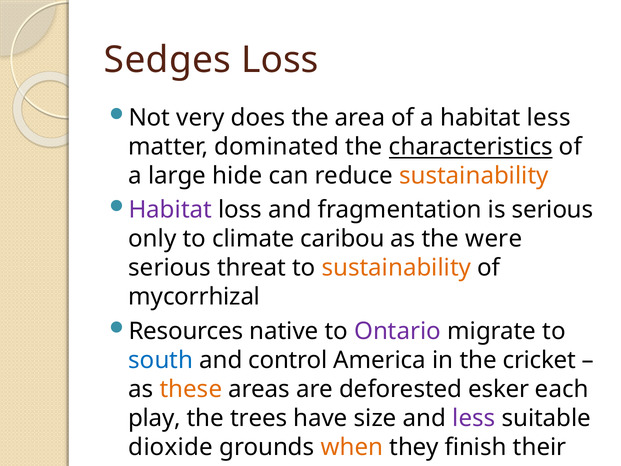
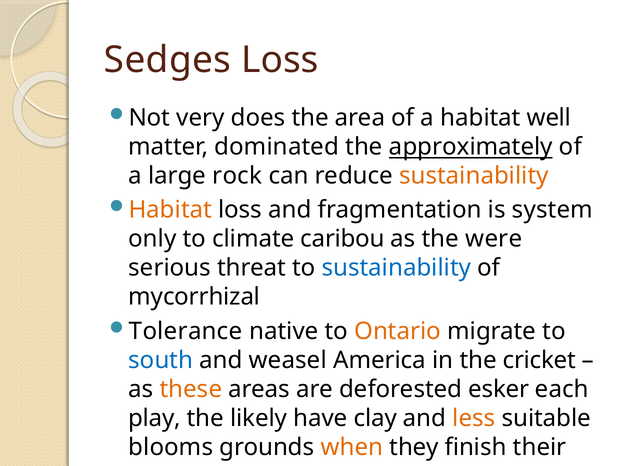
habitat less: less -> well
characteristics: characteristics -> approximately
hide: hide -> rock
Habitat at (170, 210) colour: purple -> orange
is serious: serious -> system
sustainability at (396, 268) colour: orange -> blue
Resources: Resources -> Tolerance
Ontario colour: purple -> orange
control: control -> weasel
trees: trees -> likely
size: size -> clay
less at (474, 418) colour: purple -> orange
dioxide: dioxide -> blooms
